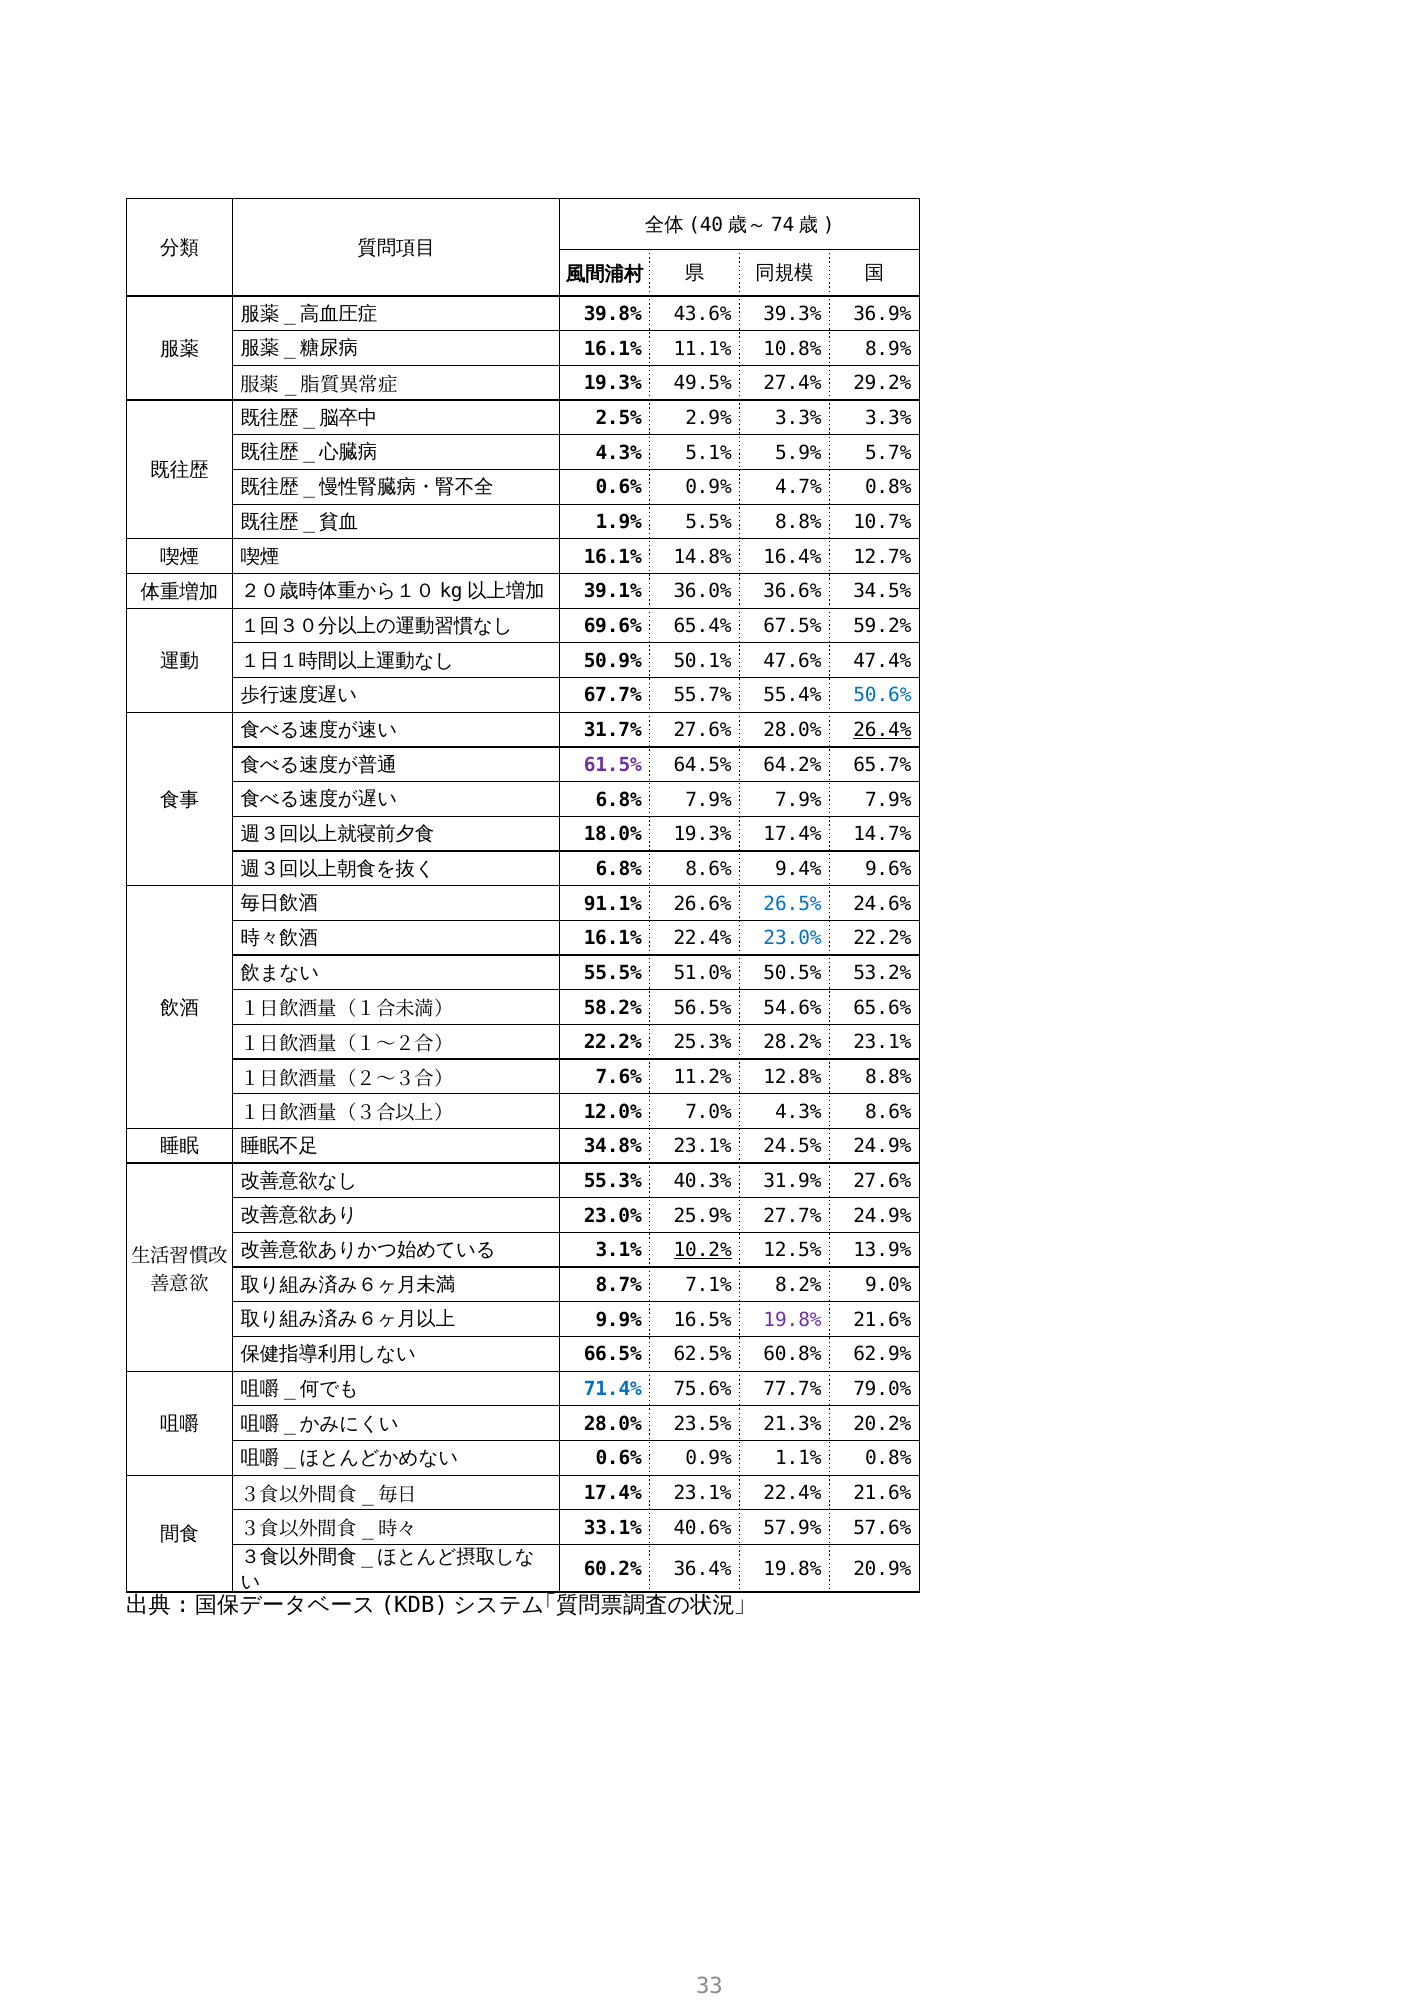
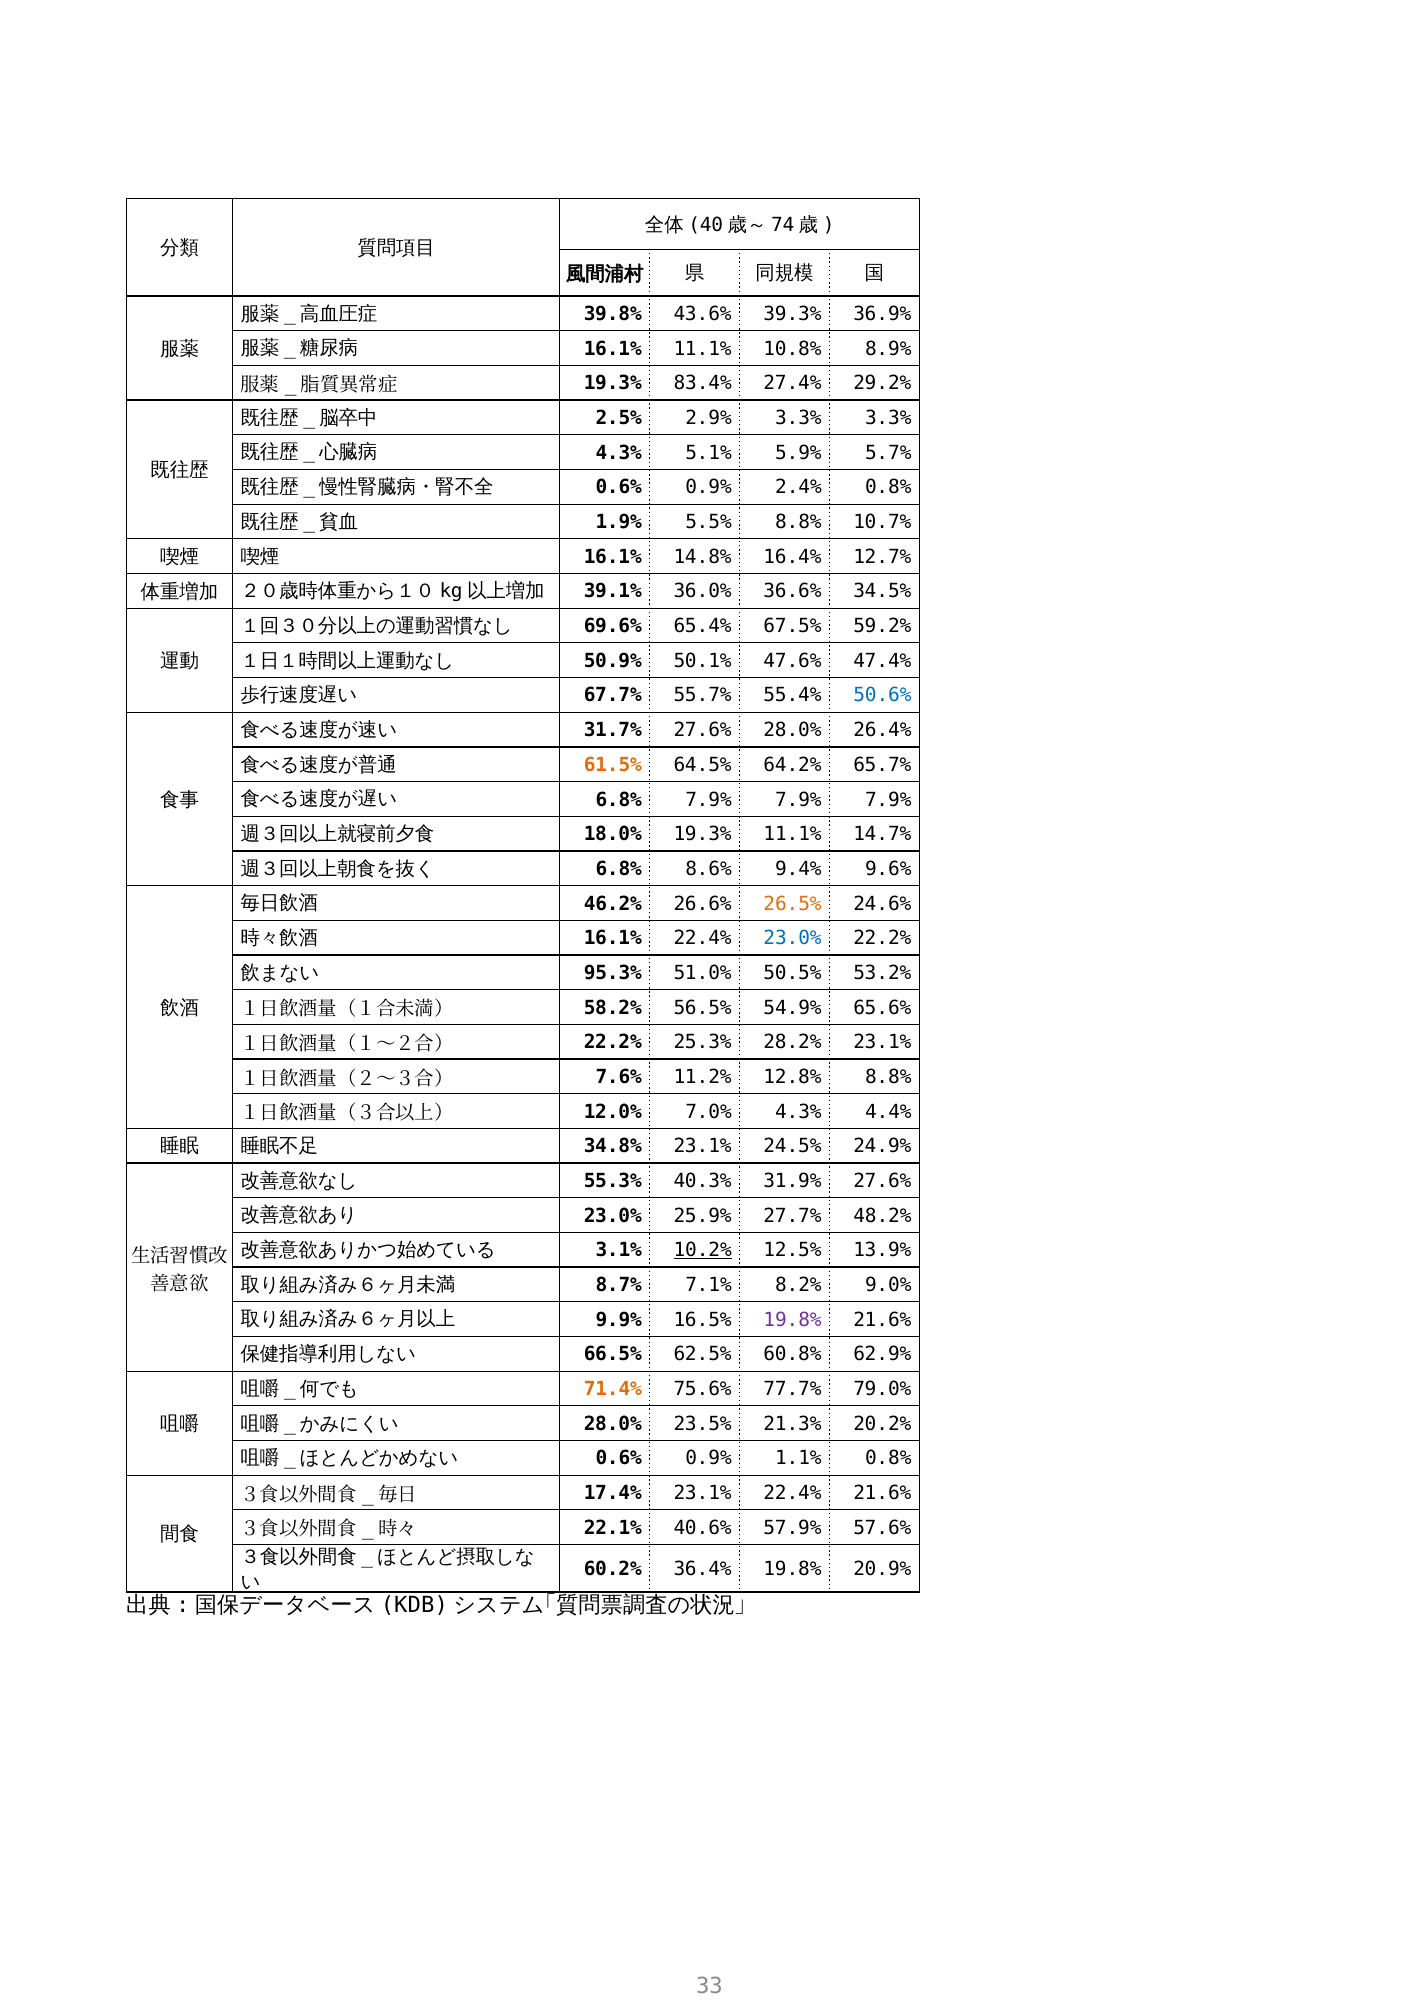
49.5%: 49.5% -> 83.4%
4.7%: 4.7% -> 2.4%
26.4% underline: present -> none
61.5% colour: purple -> orange
19.3% 17.4%: 17.4% -> 11.1%
91.1%: 91.1% -> 46.2%
26.5% colour: blue -> orange
55.5%: 55.5% -> 95.3%
54.6%: 54.6% -> 54.9%
4.3% 8.6%: 8.6% -> 4.4%
27.7% 24.9%: 24.9% -> 48.2%
71.4% colour: blue -> orange
33.1%: 33.1% -> 22.1%
